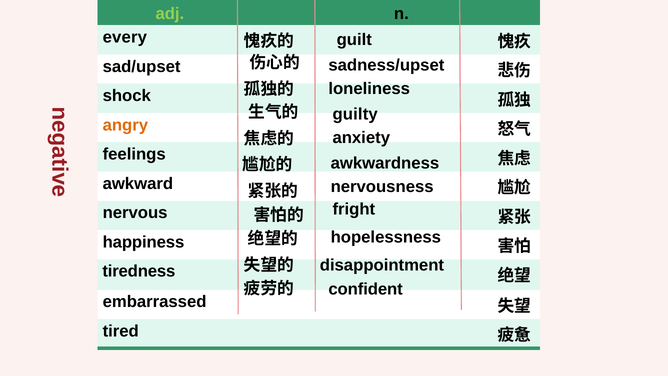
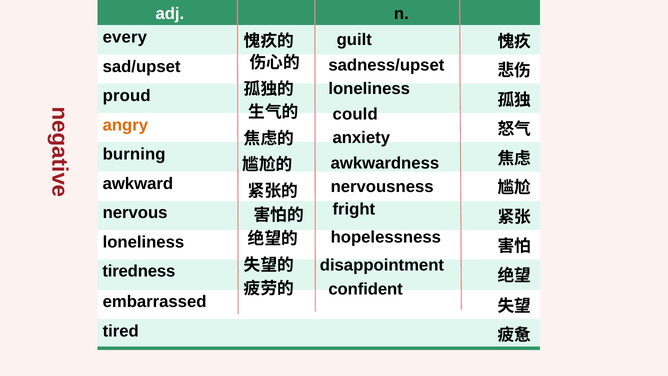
adj colour: light green -> white
shock: shock -> proud
guilty: guilty -> could
feelings: feelings -> burning
happiness at (143, 242): happiness -> loneliness
